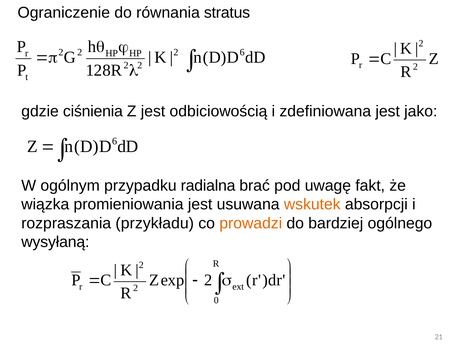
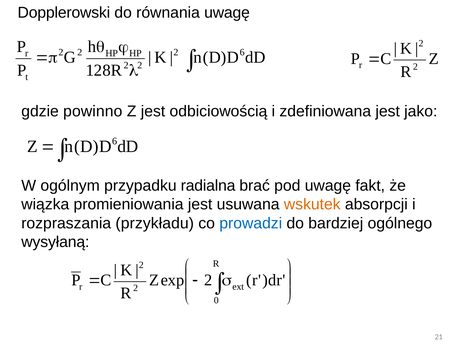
Ograniczenie: Ograniczenie -> Dopplerowski
równania stratus: stratus -> uwagę
ciśnienia: ciśnienia -> powinno
prowadzi colour: orange -> blue
